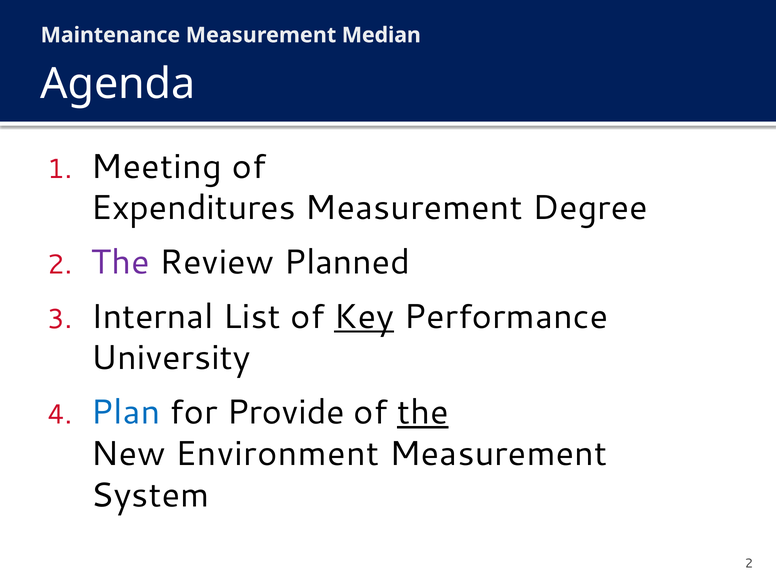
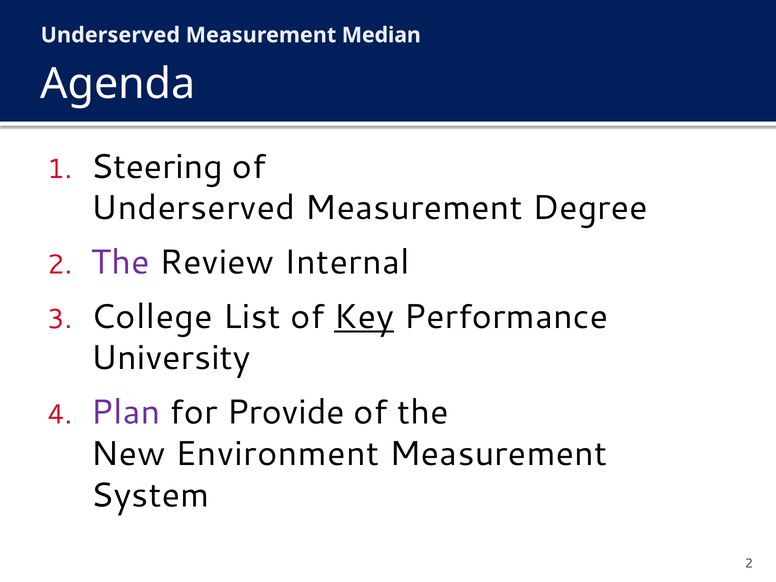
Maintenance at (110, 35): Maintenance -> Underserved
Meeting: Meeting -> Steering
Expenditures at (193, 208): Expenditures -> Underserved
Planned: Planned -> Internal
Internal: Internal -> College
Plan colour: blue -> purple
the at (423, 412) underline: present -> none
